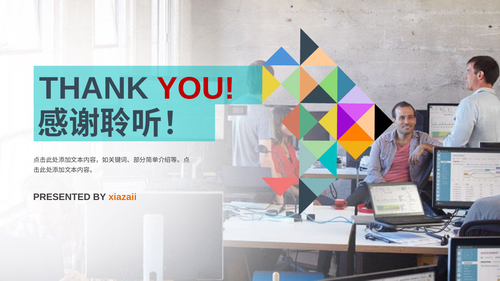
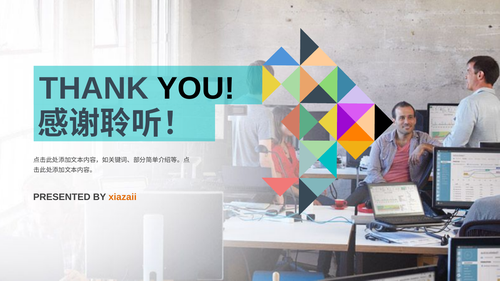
YOU colour: red -> black
